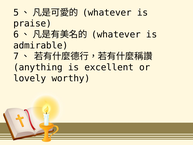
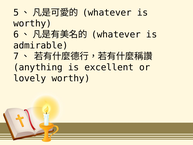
praise at (32, 23): praise -> worthy
